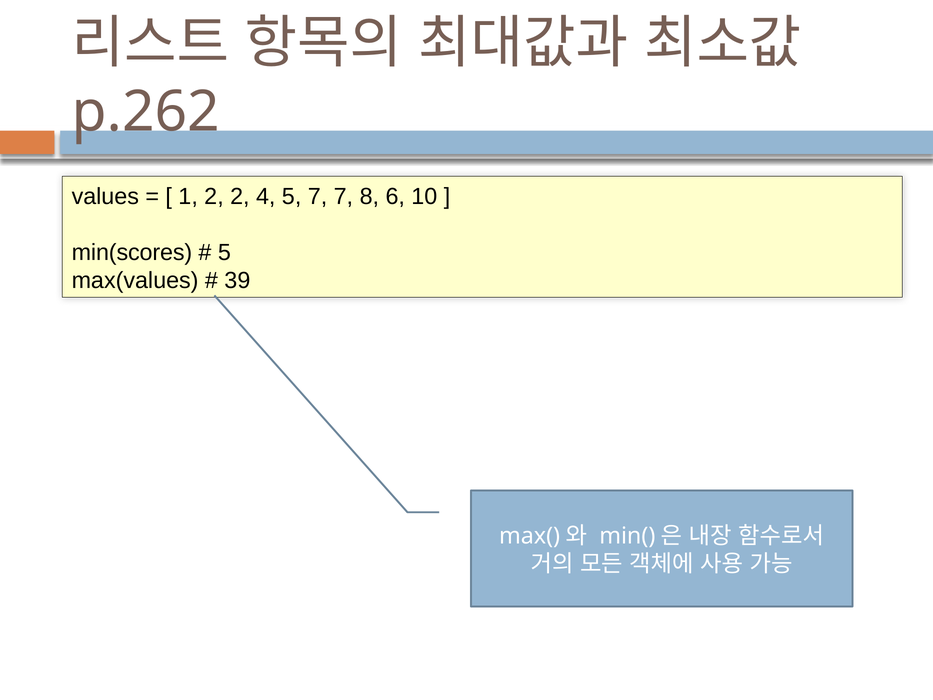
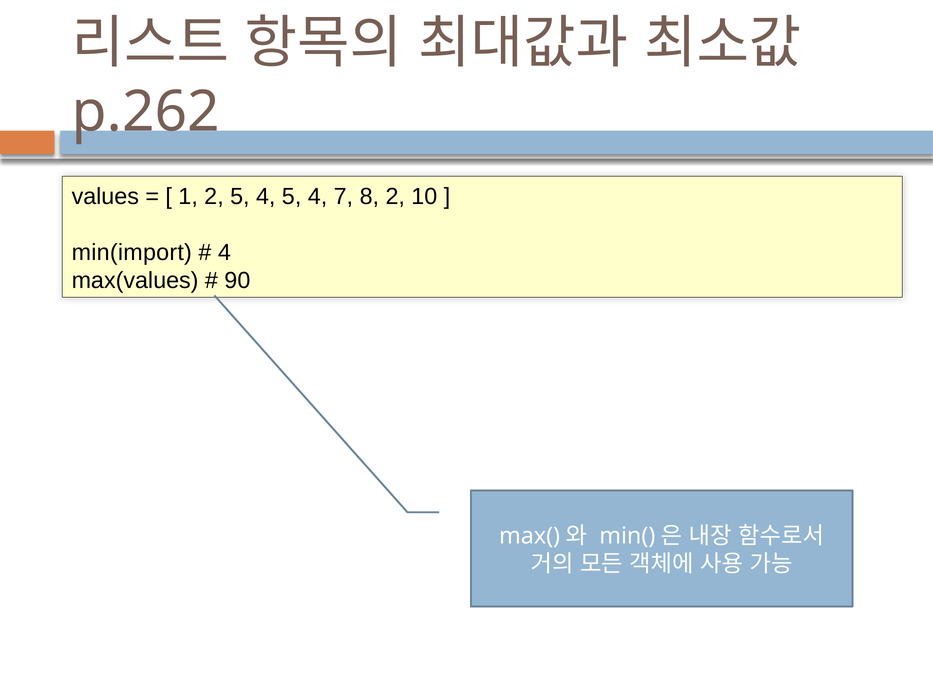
2 2: 2 -> 5
4 5 7: 7 -> 4
8 6: 6 -> 2
min(scores: min(scores -> min(import
5 at (224, 252): 5 -> 4
39: 39 -> 90
